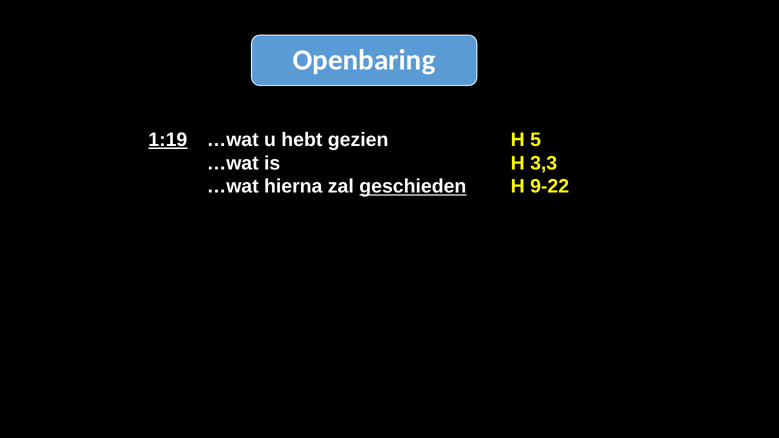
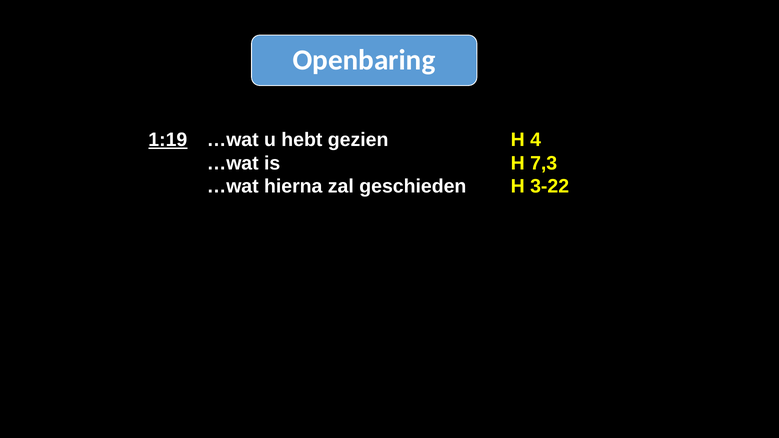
5: 5 -> 4
3,3: 3,3 -> 7,3
geschieden underline: present -> none
9-22: 9-22 -> 3-22
